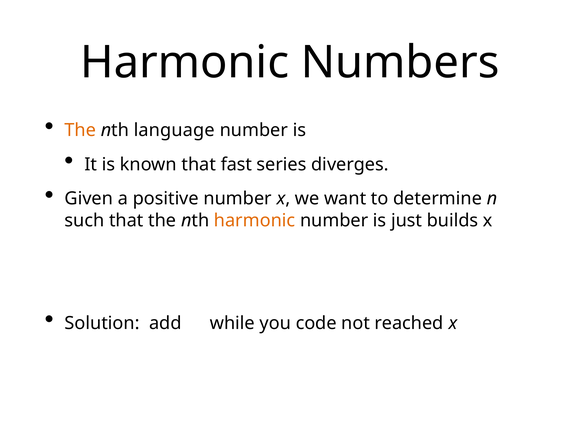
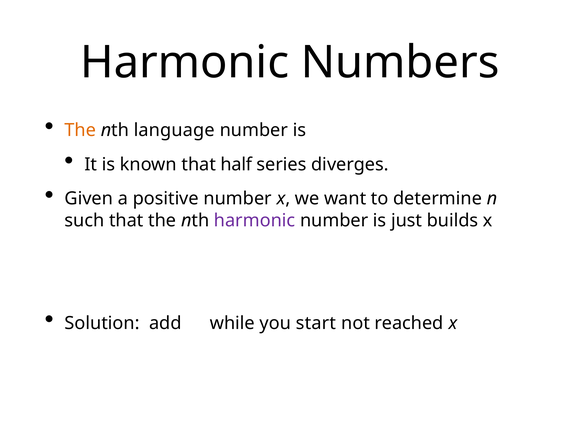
fast: fast -> half
harmonic at (255, 220) colour: orange -> purple
code: code -> start
